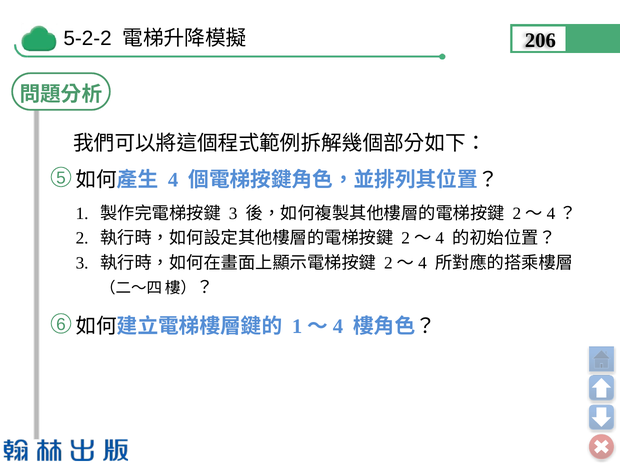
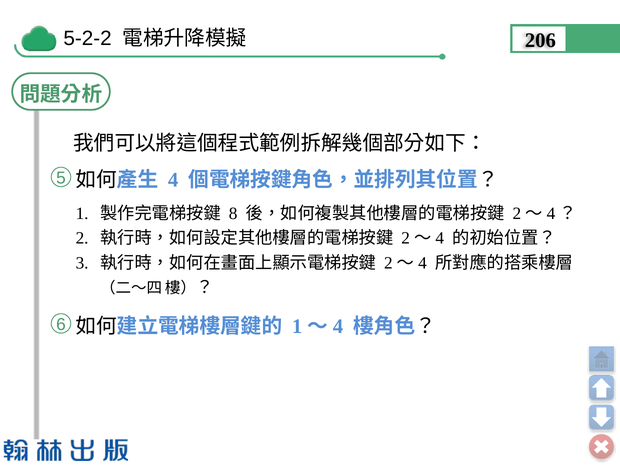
3 at (233, 213): 3 -> 8
